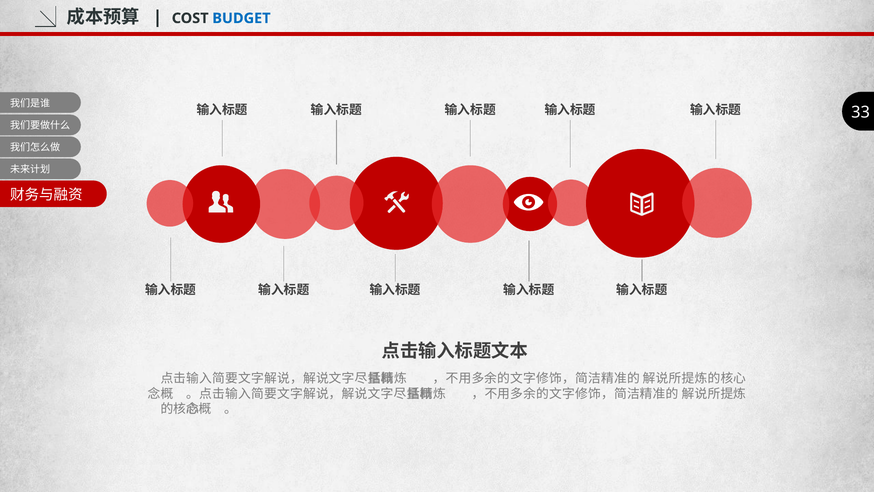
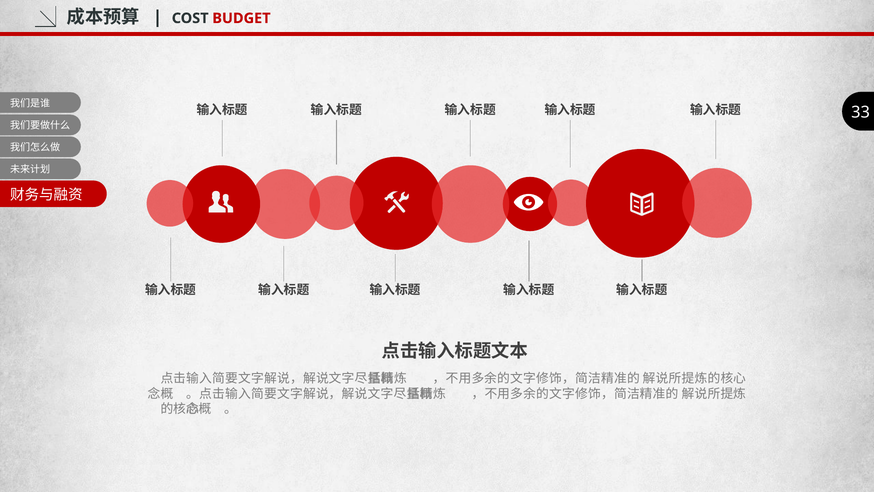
BUDGET colour: blue -> red
